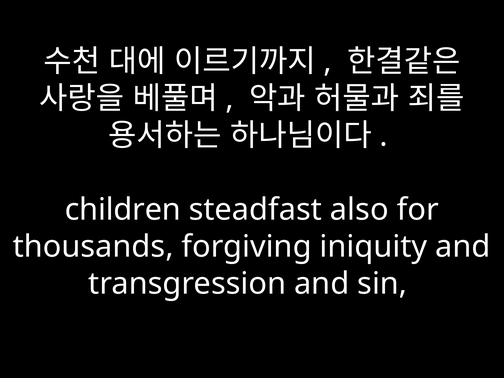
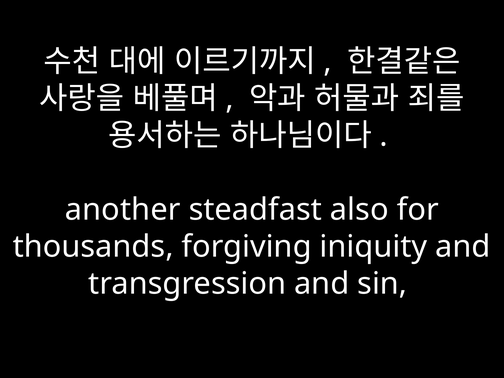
children: children -> another
